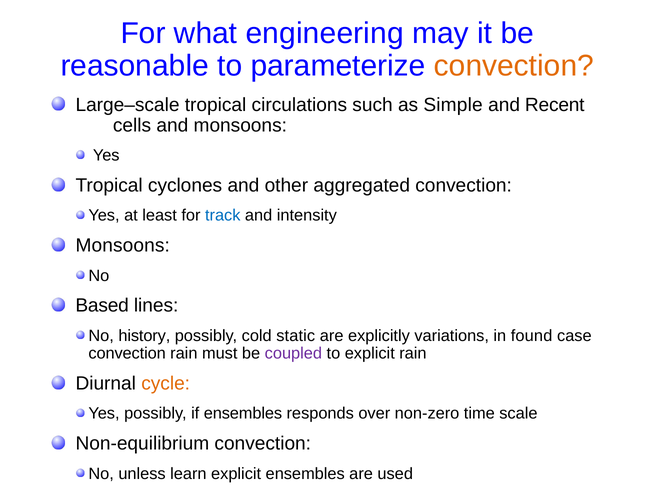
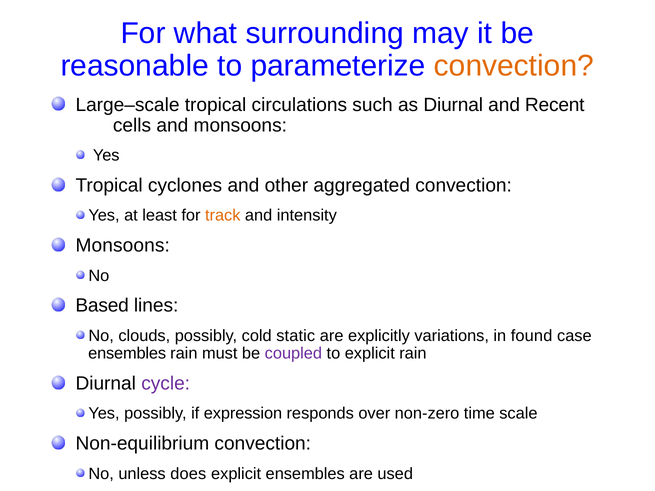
engineering: engineering -> surrounding
as Simple: Simple -> Diurnal
track colour: blue -> orange
history: history -> clouds
convection at (127, 354): convection -> ensembles
cycle colour: orange -> purple
if ensembles: ensembles -> expression
learn: learn -> does
